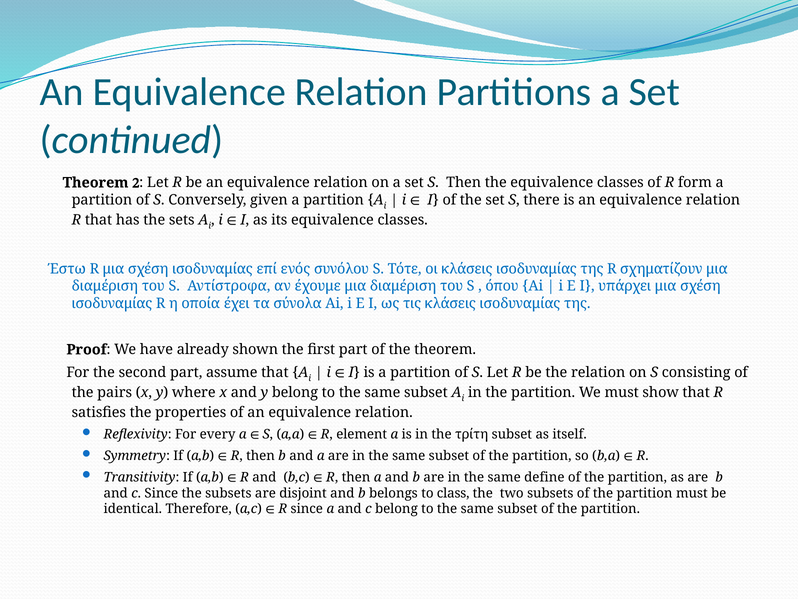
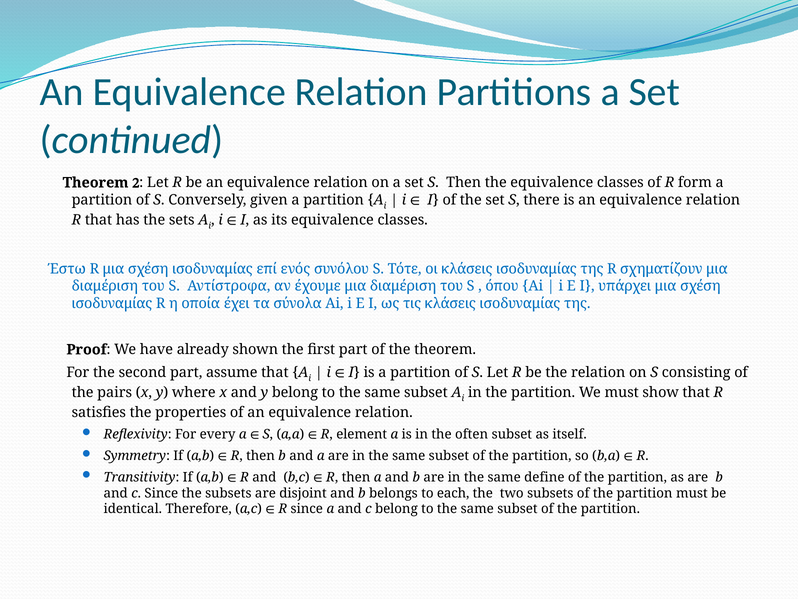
τρίτη: τρίτη -> often
class: class -> each
